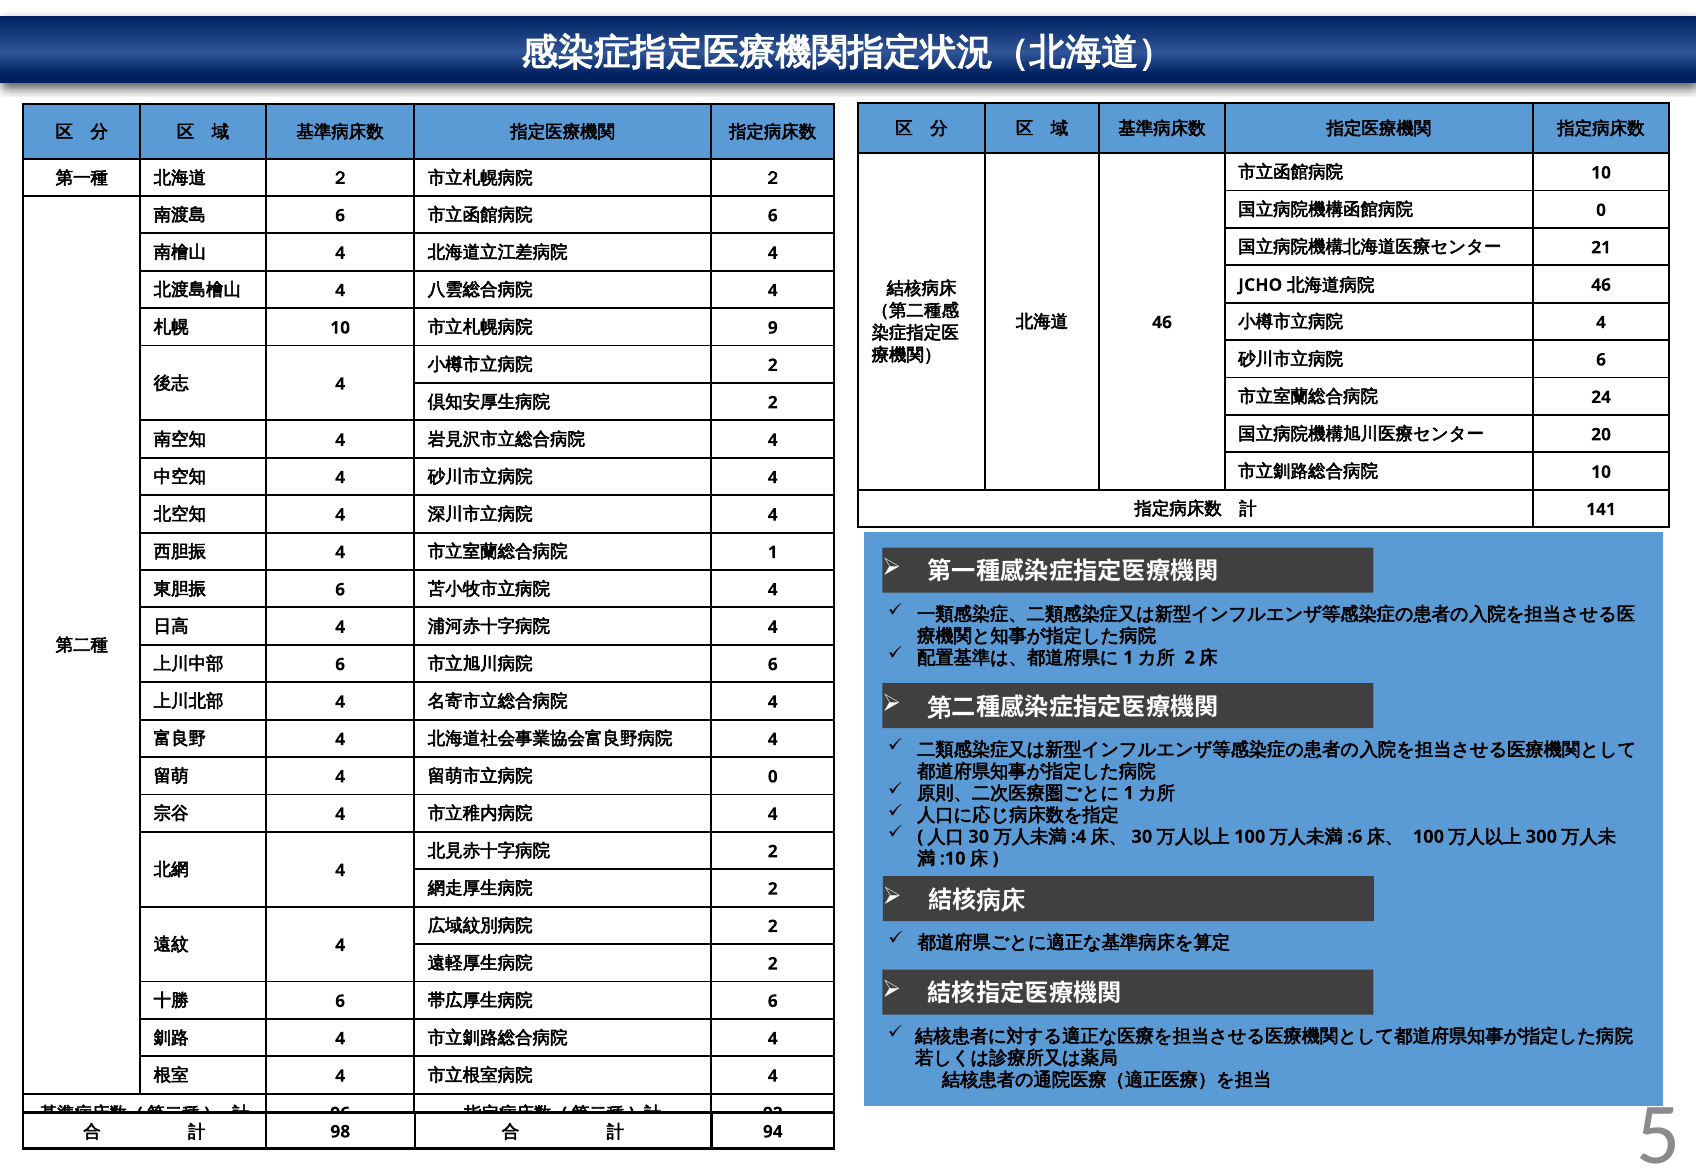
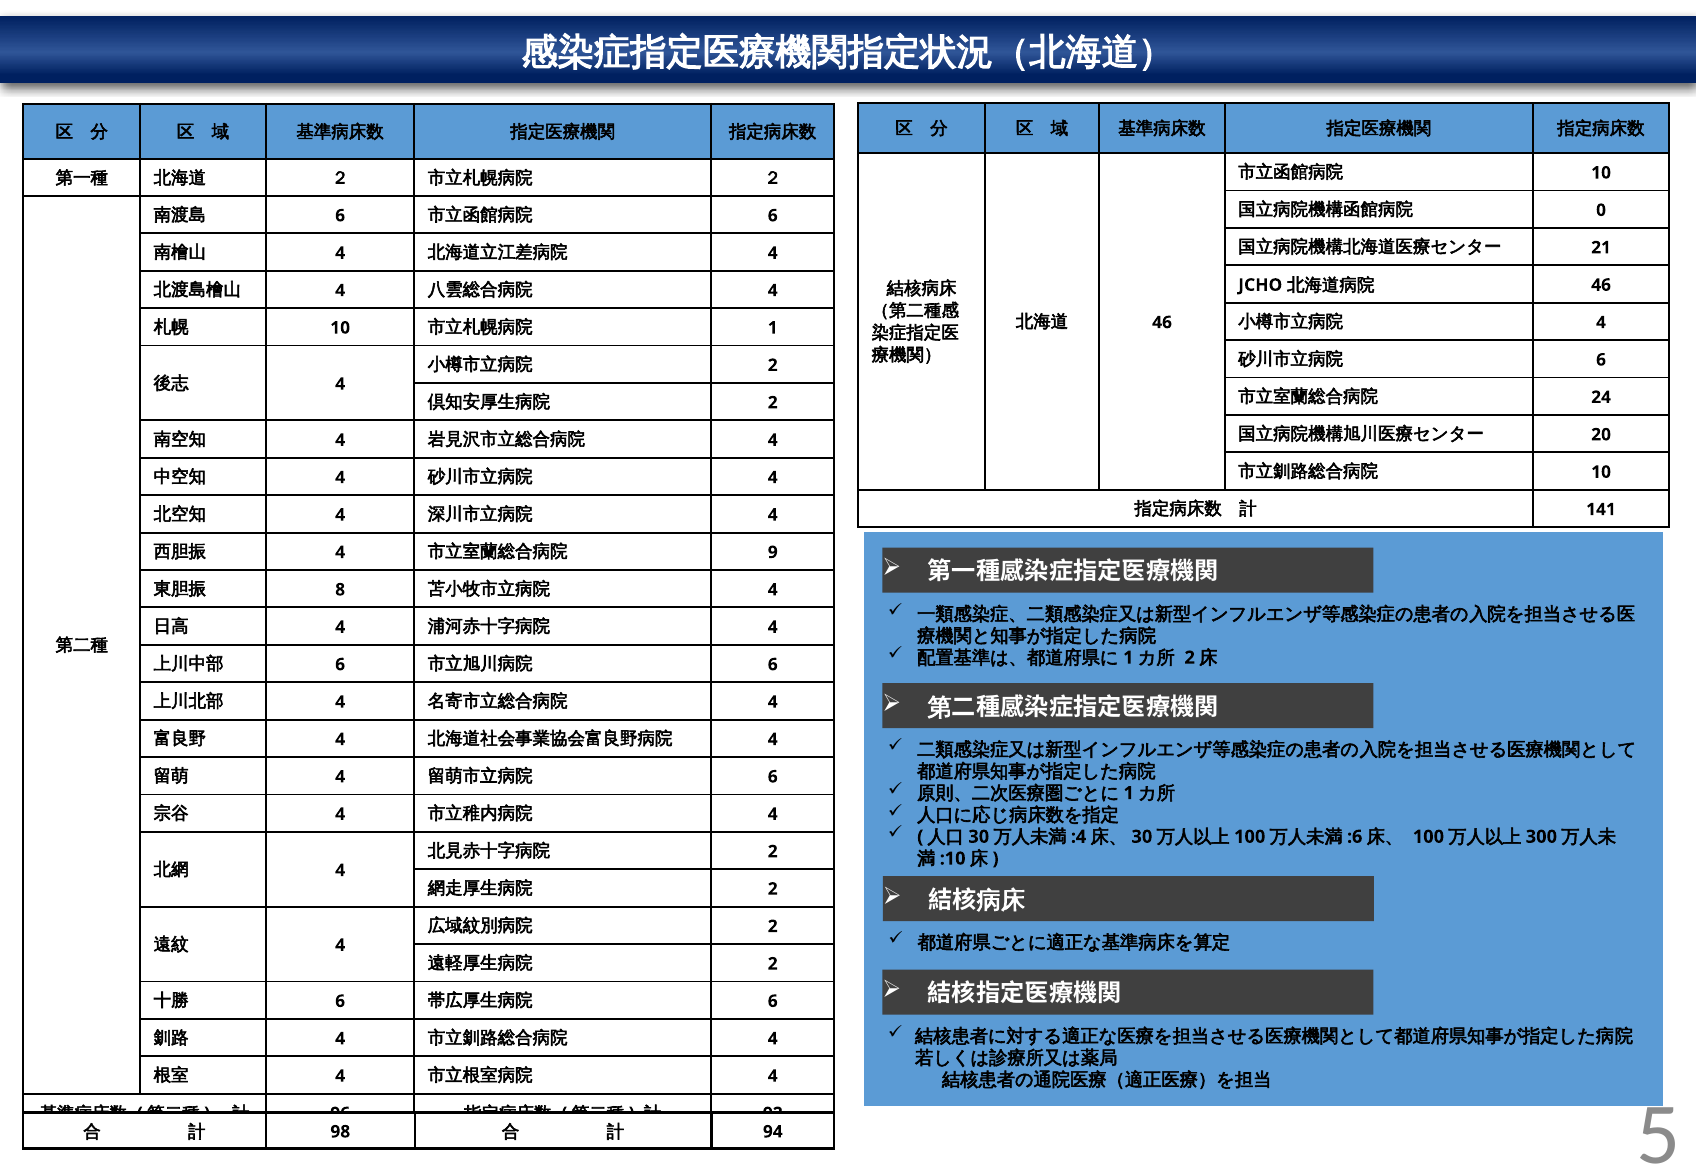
9: 9 -> 1
1: 1 -> 9
6 at (340, 590): 6 -> 8
0 at (773, 777): 0 -> 6
